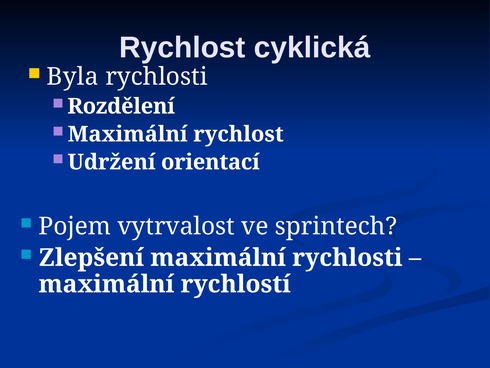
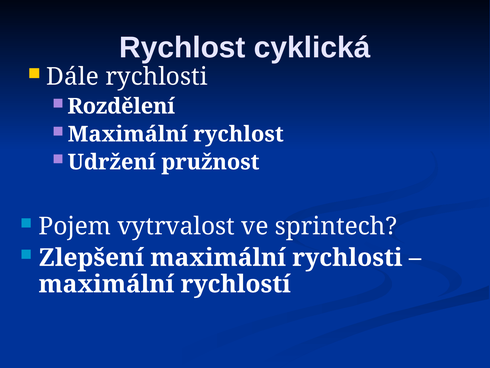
Byla: Byla -> Dále
orientací: orientací -> pružnost
